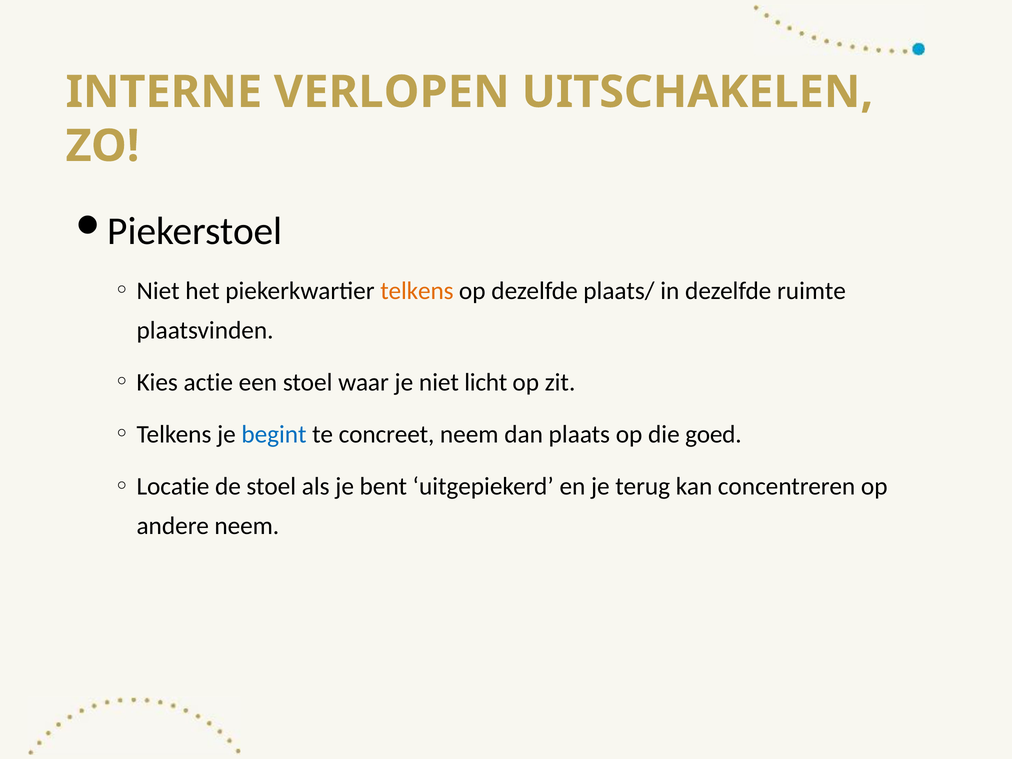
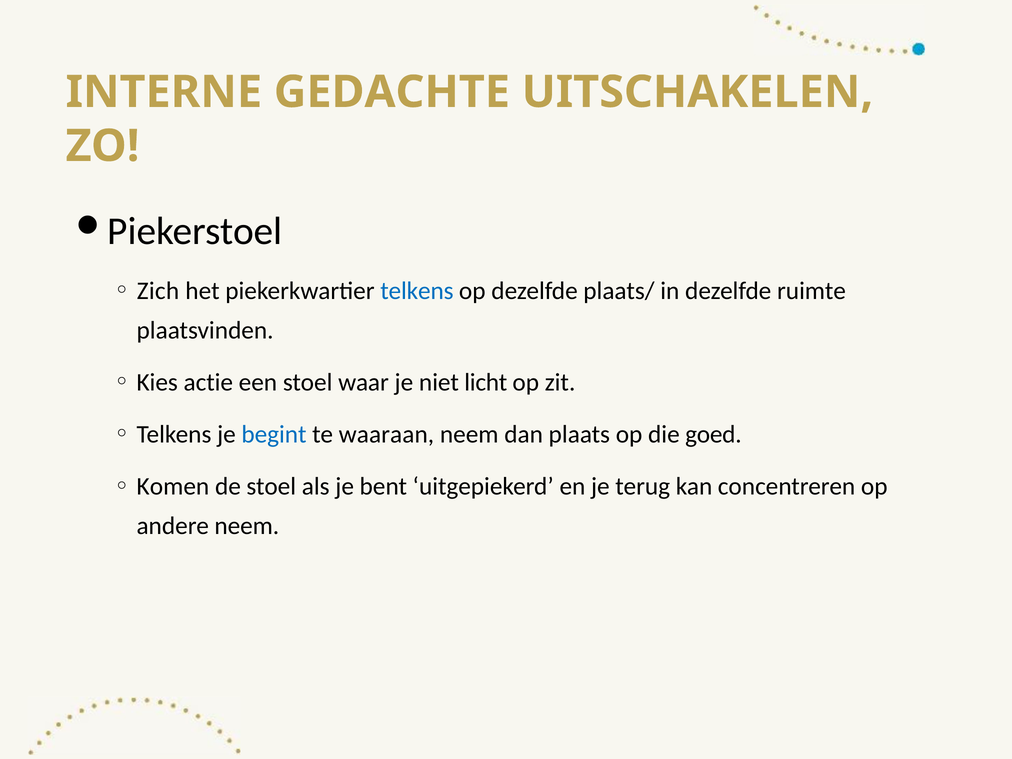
VERLOPEN: VERLOPEN -> GEDACHTE
Niet at (158, 291): Niet -> Zich
telkens at (417, 291) colour: orange -> blue
concreet: concreet -> waaraan
Locatie: Locatie -> Komen
